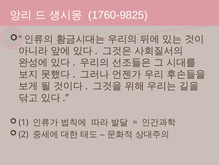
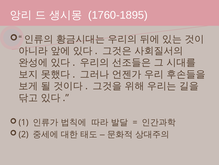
1760-9825: 1760-9825 -> 1760-1895
